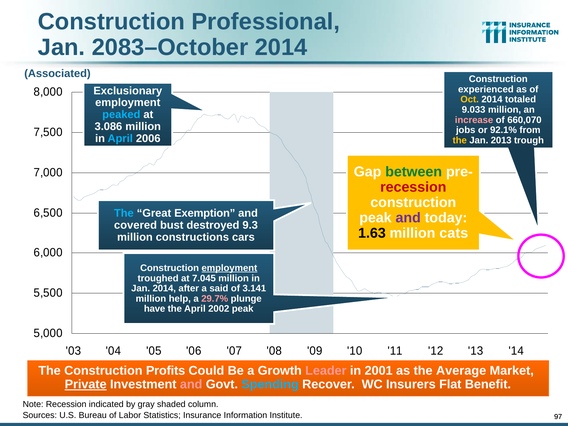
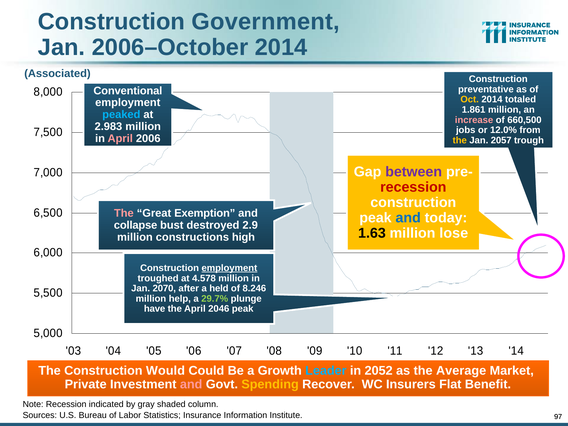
Professional: Professional -> Government
2083–October: 2083–October -> 2006–October
experienced: experienced -> preventative
Exclusionary: Exclusionary -> Conventional
9.033: 9.033 -> 1.861
660,070: 660,070 -> 660,500
3.086: 3.086 -> 2.983
92.1%: 92.1% -> 12.0%
April at (120, 138) colour: light blue -> pink
2013: 2013 -> 2057
between colour: green -> purple
The at (124, 213) colour: light blue -> pink
and at (408, 218) colour: purple -> blue
covered: covered -> collapse
9.3: 9.3 -> 2.9
cats: cats -> lose
cars: cars -> high
7.045: 7.045 -> 4.578
Jan 2014: 2014 -> 2070
said: said -> held
3.141: 3.141 -> 8.246
29.7% colour: pink -> light green
2002: 2002 -> 2046
Profits: Profits -> Would
Leader colour: pink -> light blue
2001: 2001 -> 2052
Private underline: present -> none
Spending colour: light blue -> yellow
